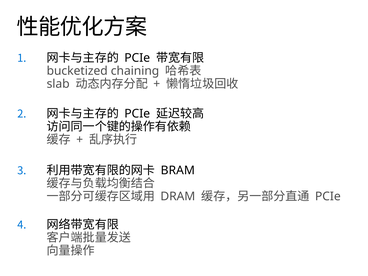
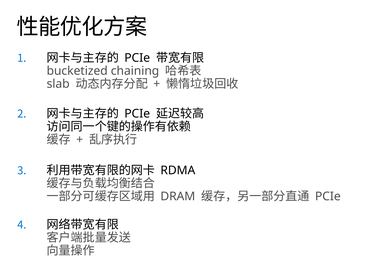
BRAM: BRAM -> RDMA
